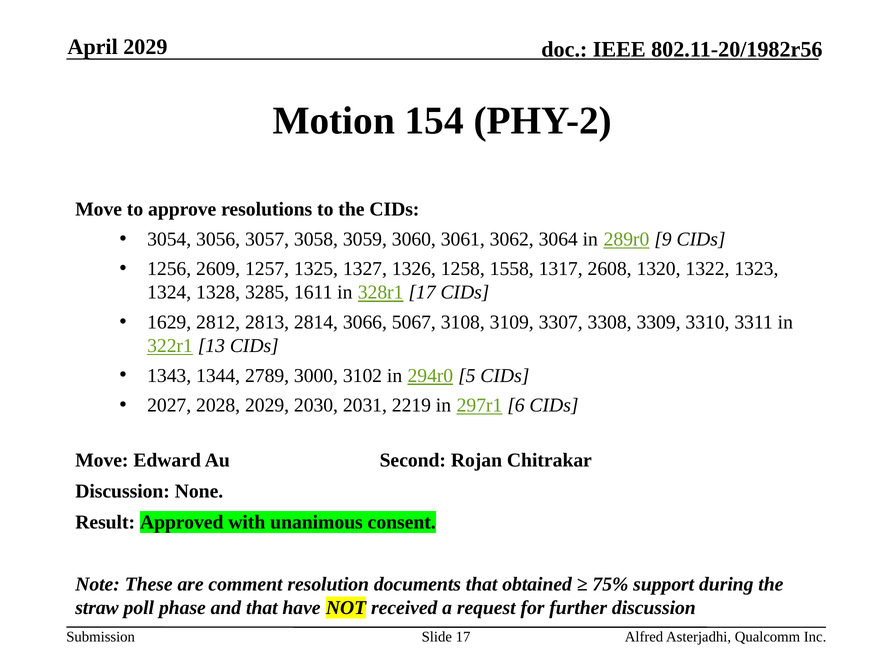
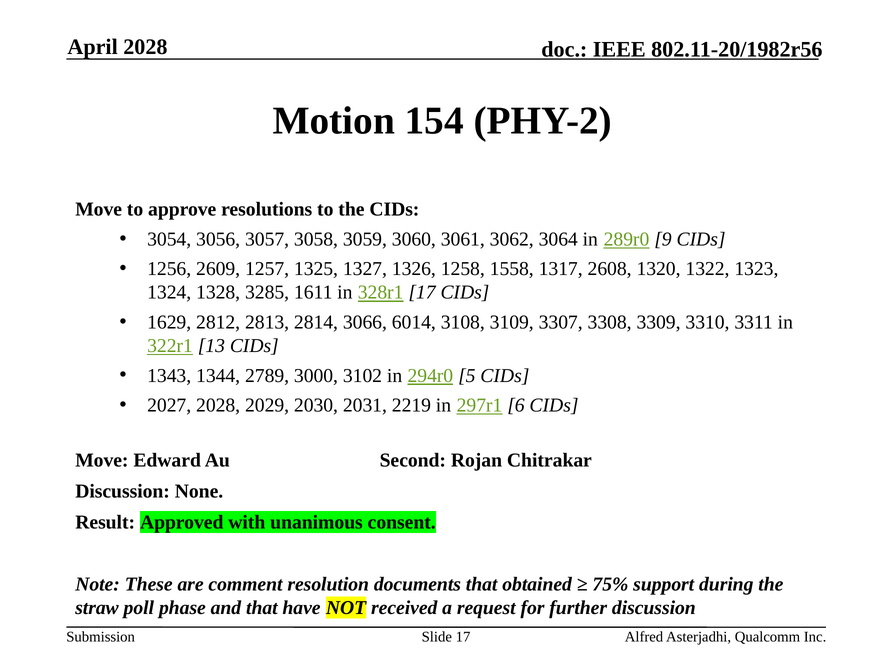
April 2029: 2029 -> 2028
5067: 5067 -> 6014
